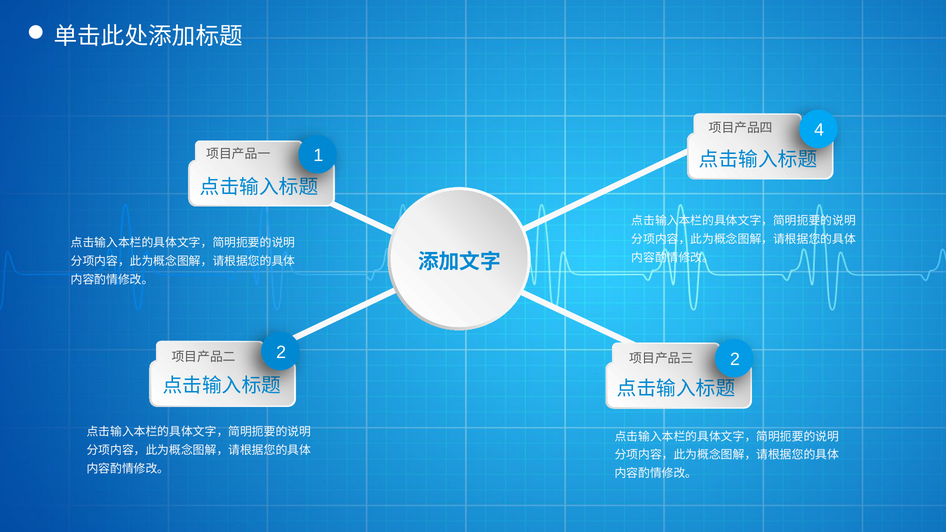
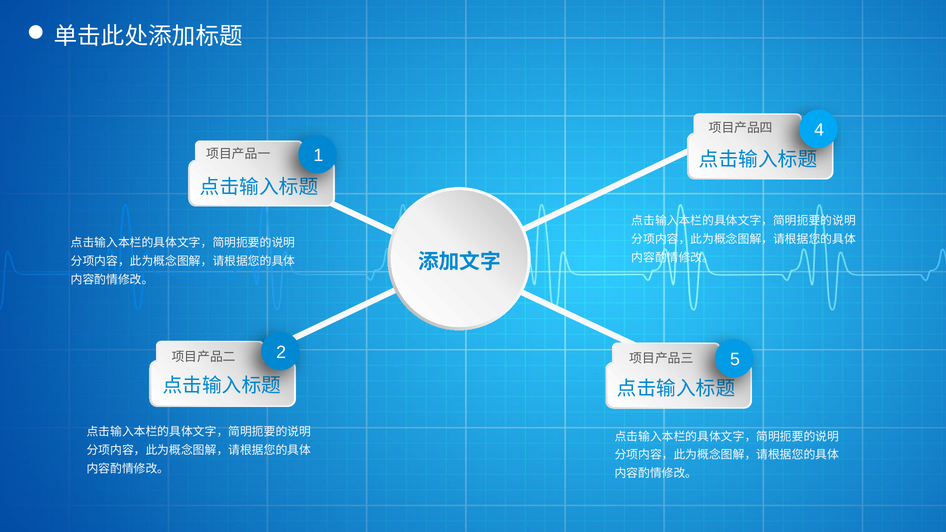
2 2: 2 -> 5
